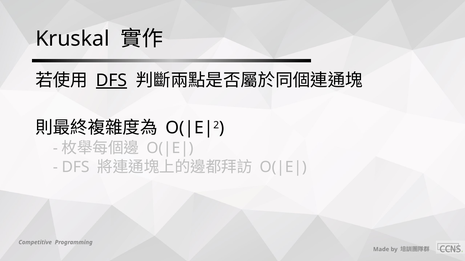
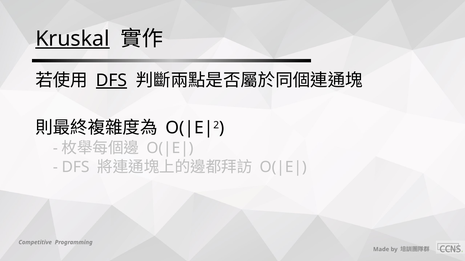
Kruskal underline: none -> present
